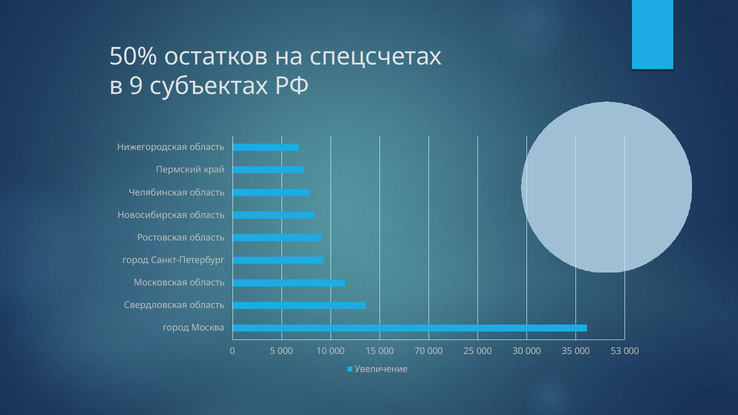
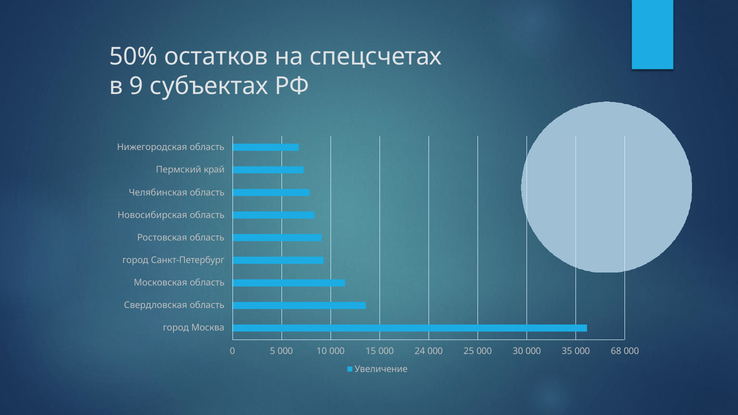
70: 70 -> 24
53: 53 -> 68
